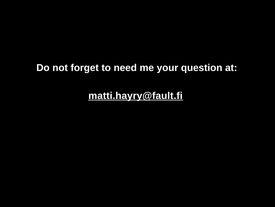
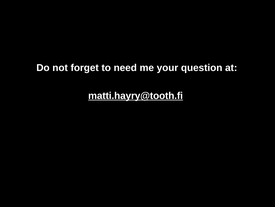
matti.hayry@fault.fi: matti.hayry@fault.fi -> matti.hayry@tooth.fi
